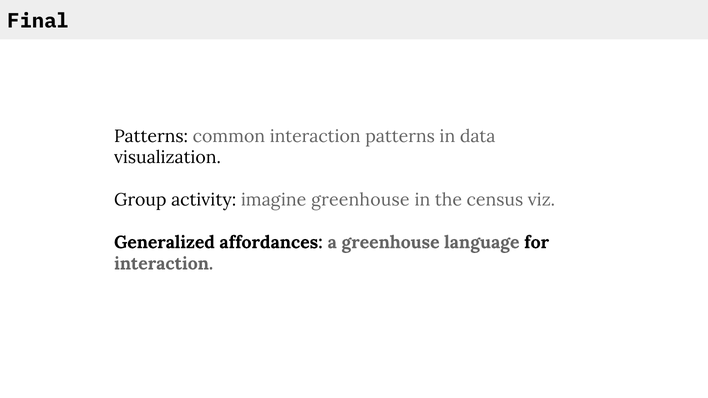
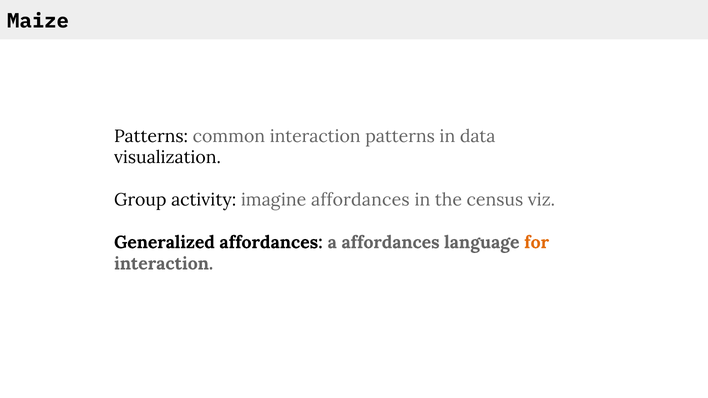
Final: Final -> Maize
imagine greenhouse: greenhouse -> affordances
a greenhouse: greenhouse -> affordances
for colour: black -> orange
